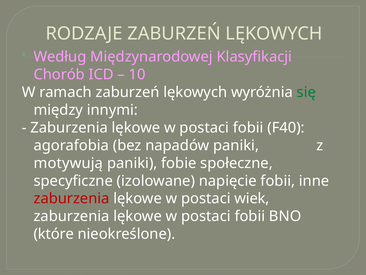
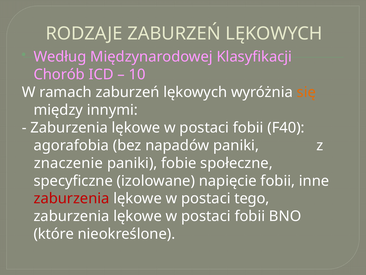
się colour: green -> orange
motywują: motywują -> znaczenie
wiek: wiek -> tego
